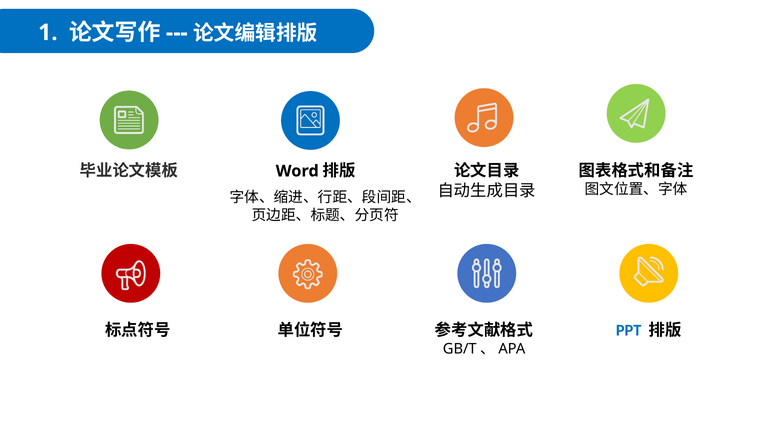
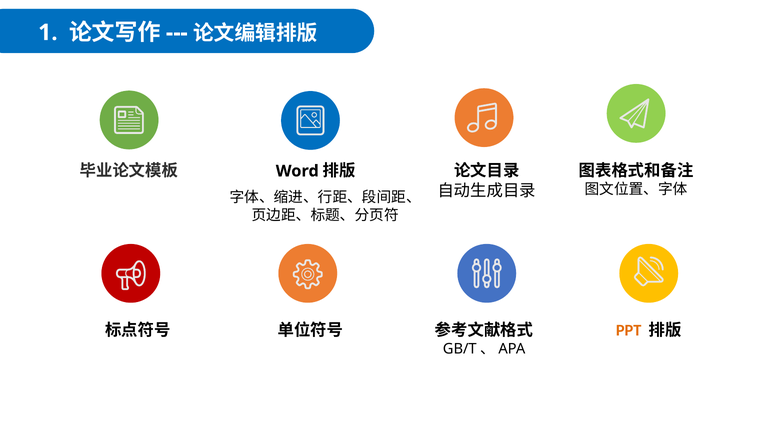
PPT colour: blue -> orange
